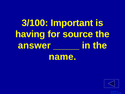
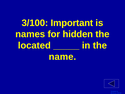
having: having -> names
source: source -> hidden
answer: answer -> located
